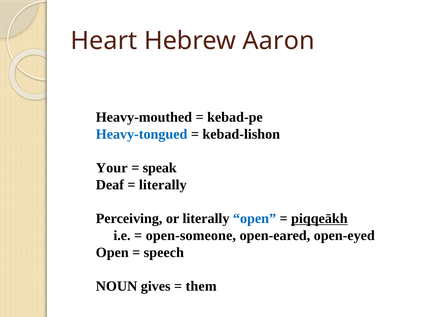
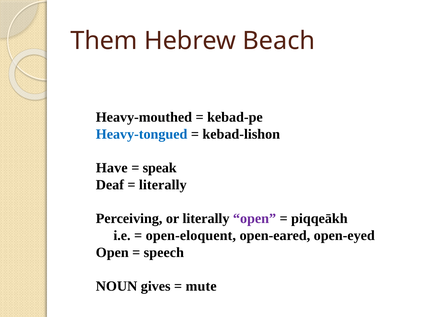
Heart: Heart -> Them
Aaron: Aaron -> Beach
Your: Your -> Have
open at (255, 219) colour: blue -> purple
piqqeākh underline: present -> none
open-someone: open-someone -> open-eloquent
them: them -> mute
